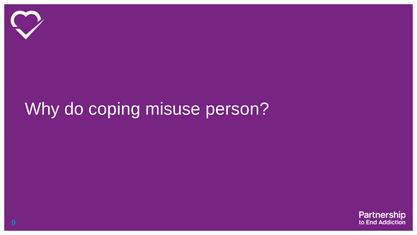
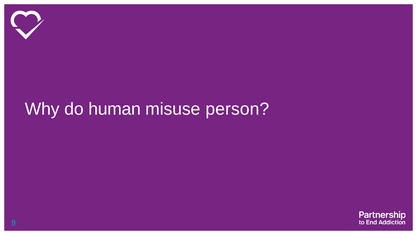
coping: coping -> human
